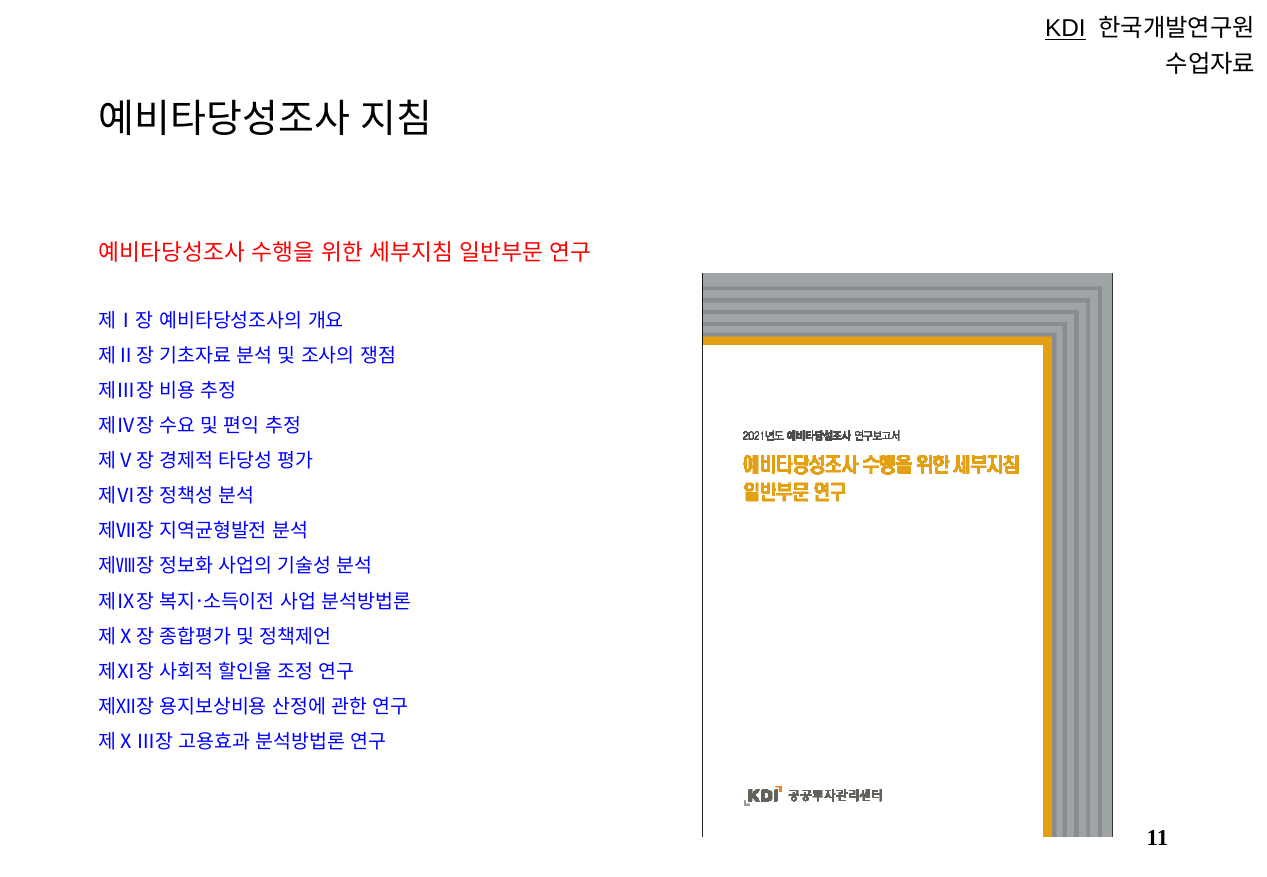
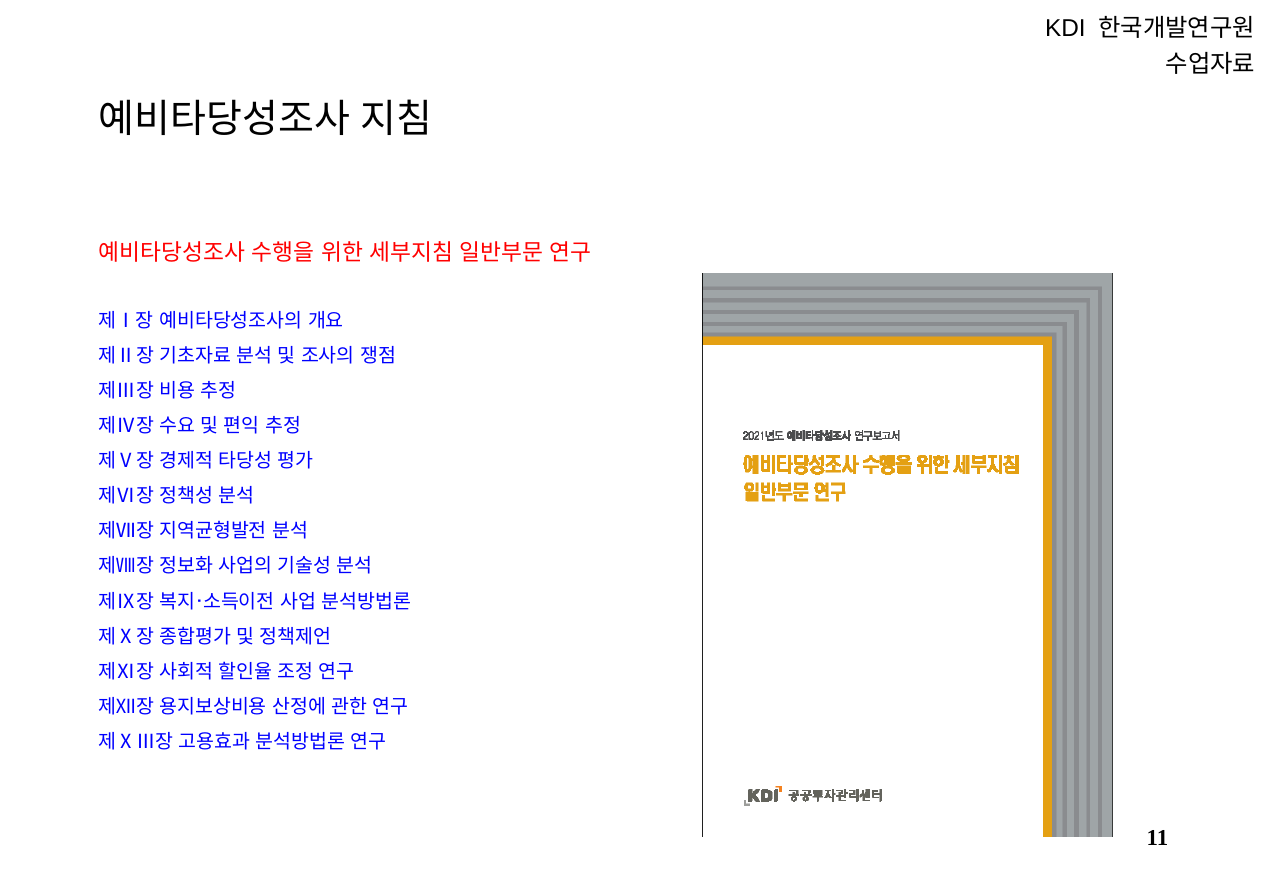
KDI underline: present -> none
